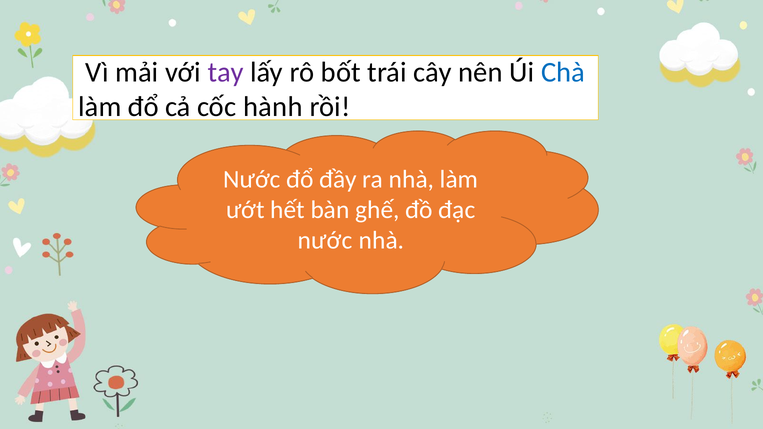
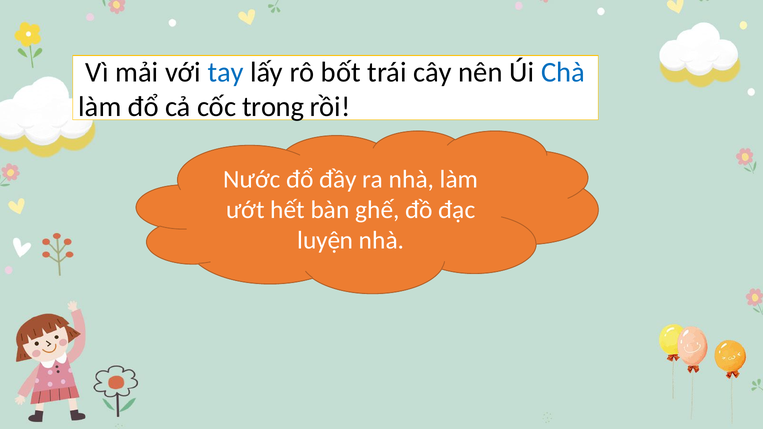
tay colour: purple -> blue
cốc hành: hành -> trong
nước at (325, 240): nước -> luyện
